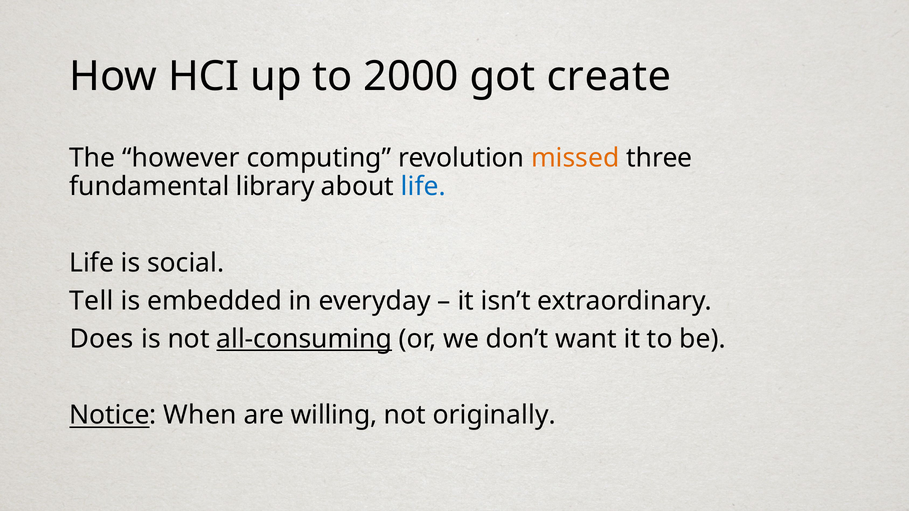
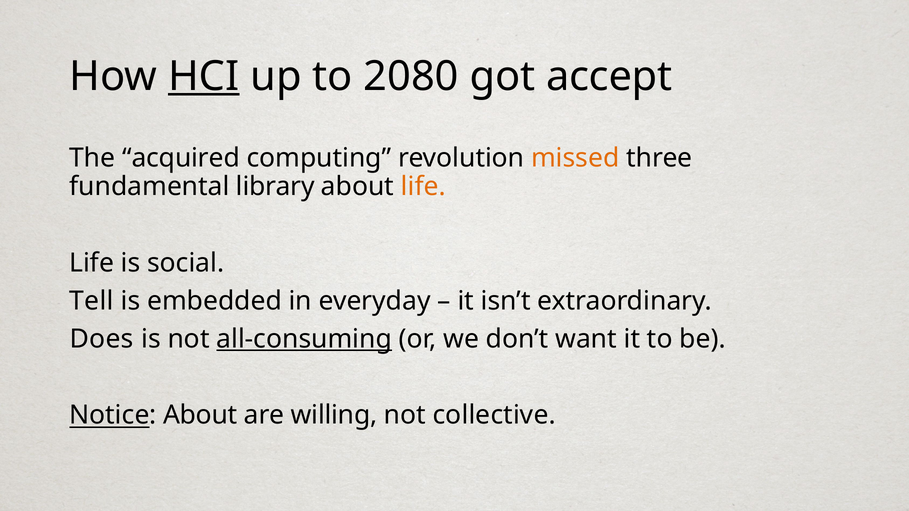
HCI underline: none -> present
2000: 2000 -> 2080
create: create -> accept
however: however -> acquired
life at (423, 187) colour: blue -> orange
Notice When: When -> About
originally: originally -> collective
